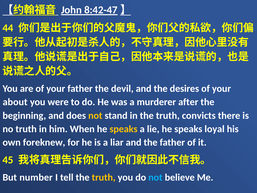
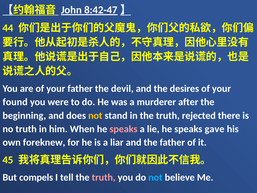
about: about -> found
convicts: convicts -> rejected
speaks at (124, 129) colour: yellow -> pink
loyal: loyal -> gave
number: number -> compels
truth at (104, 177) colour: yellow -> pink
